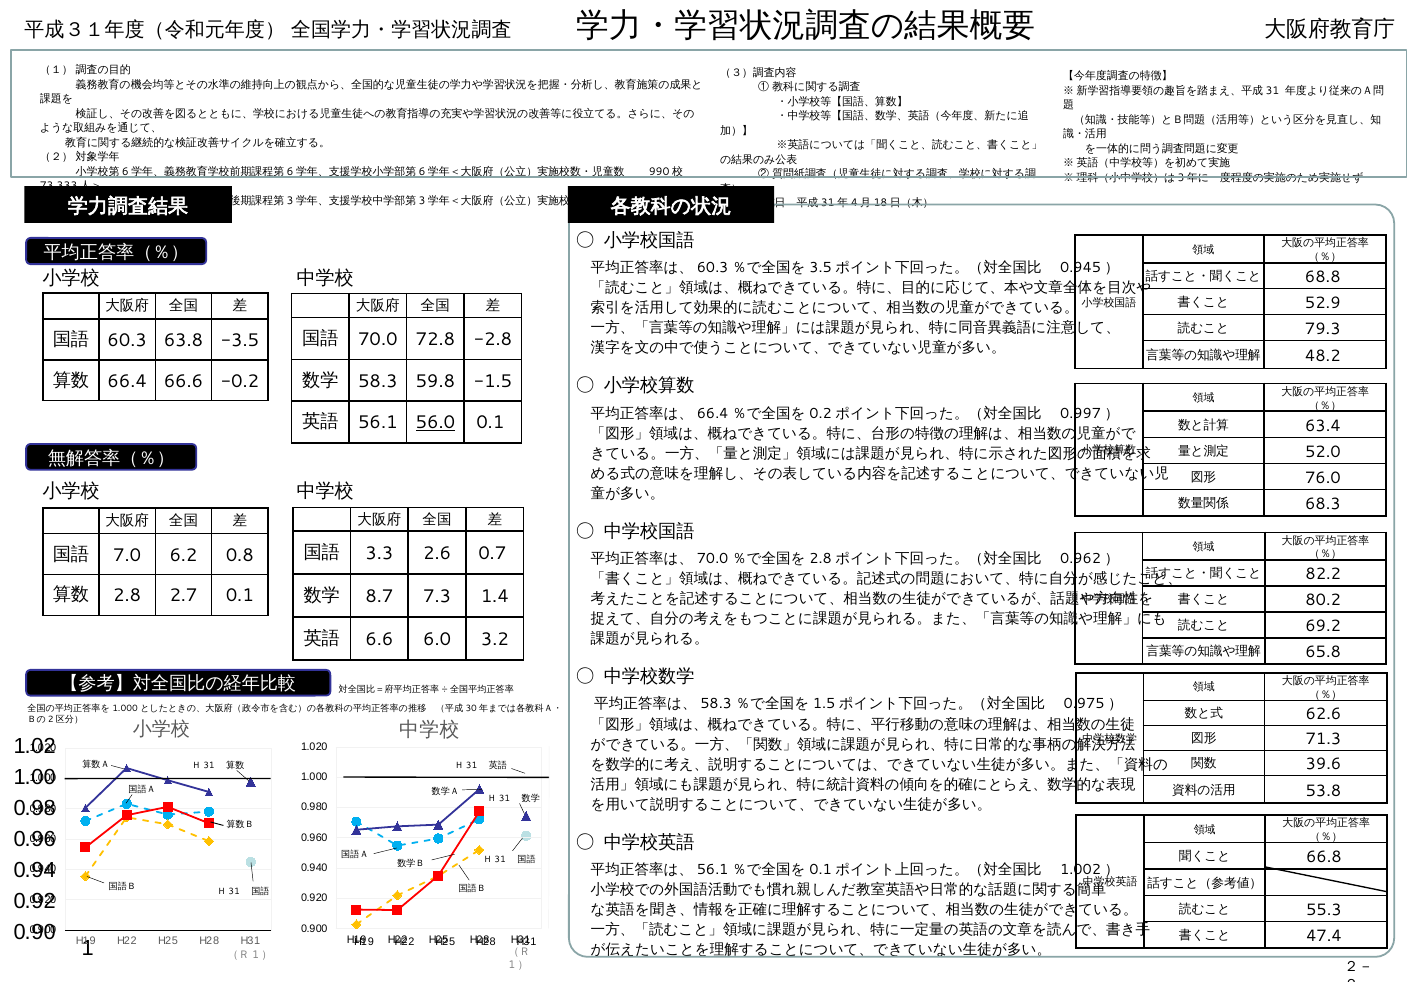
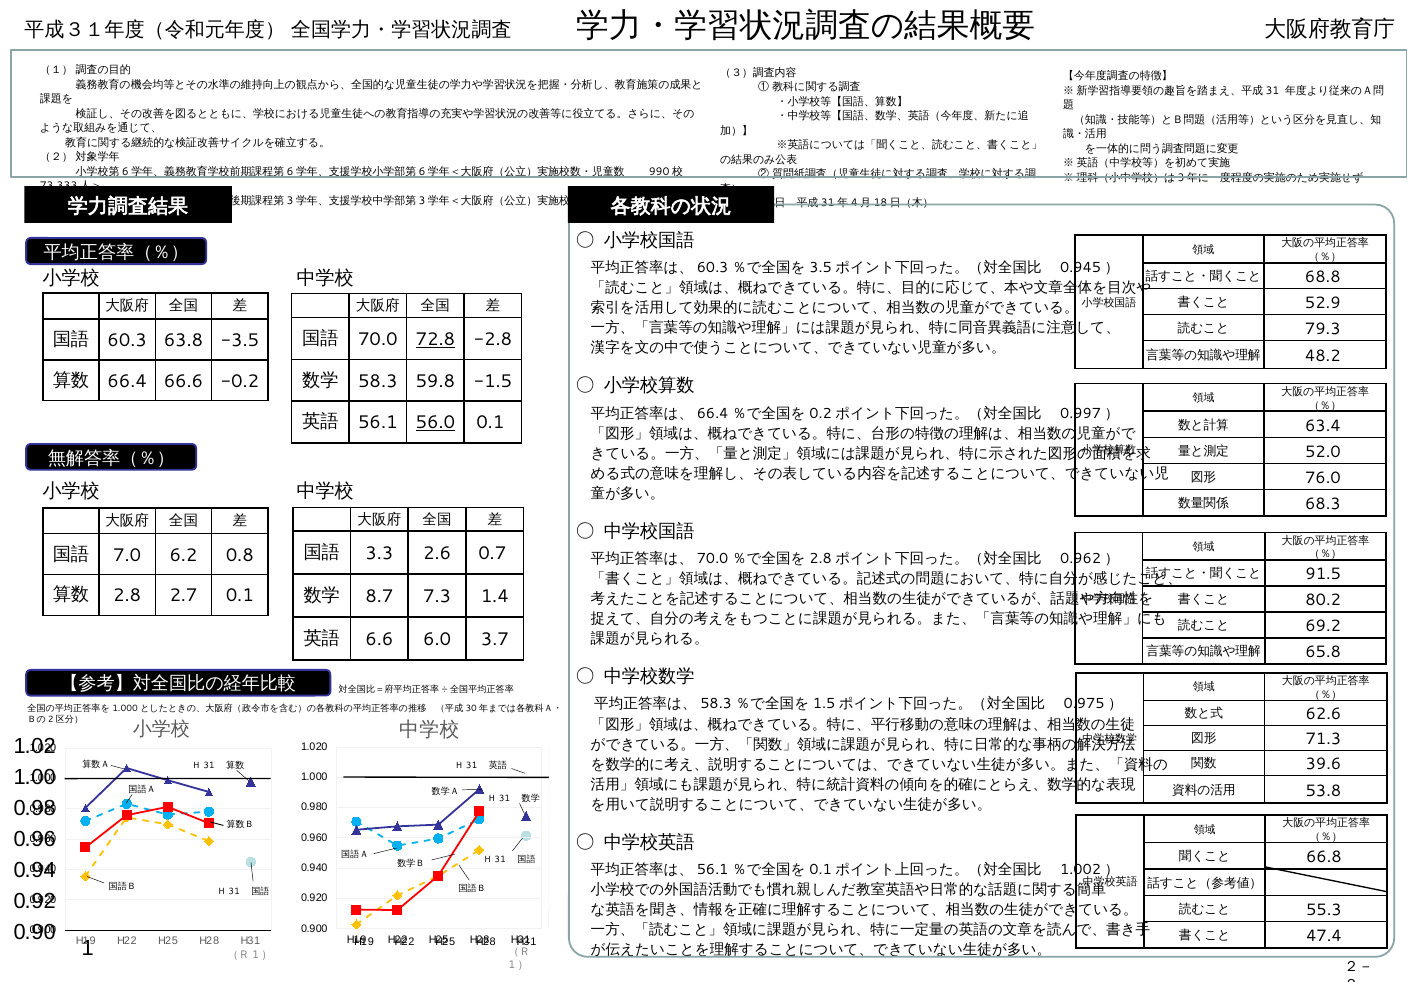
72.8 underline: none -> present
82.2: 82.2 -> 91.5
3.2: 3.2 -> 3.7
